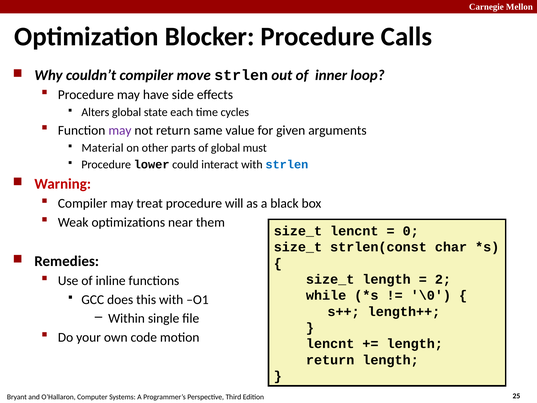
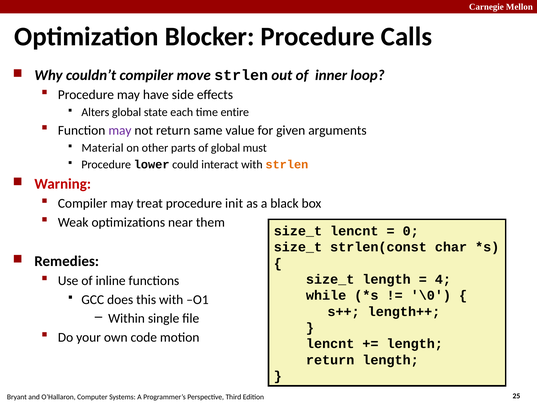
cycles: cycles -> entire
strlen at (287, 165) colour: blue -> orange
will: will -> init
2: 2 -> 4
